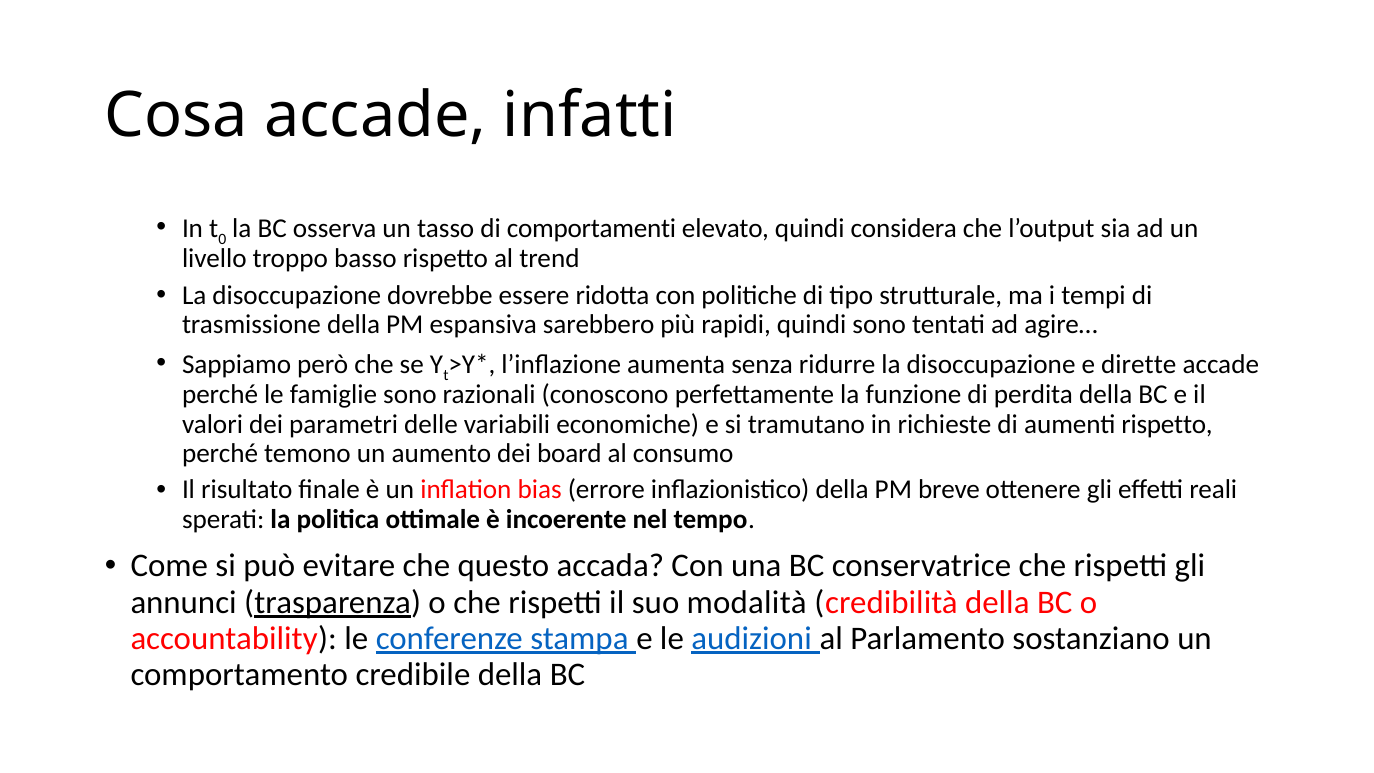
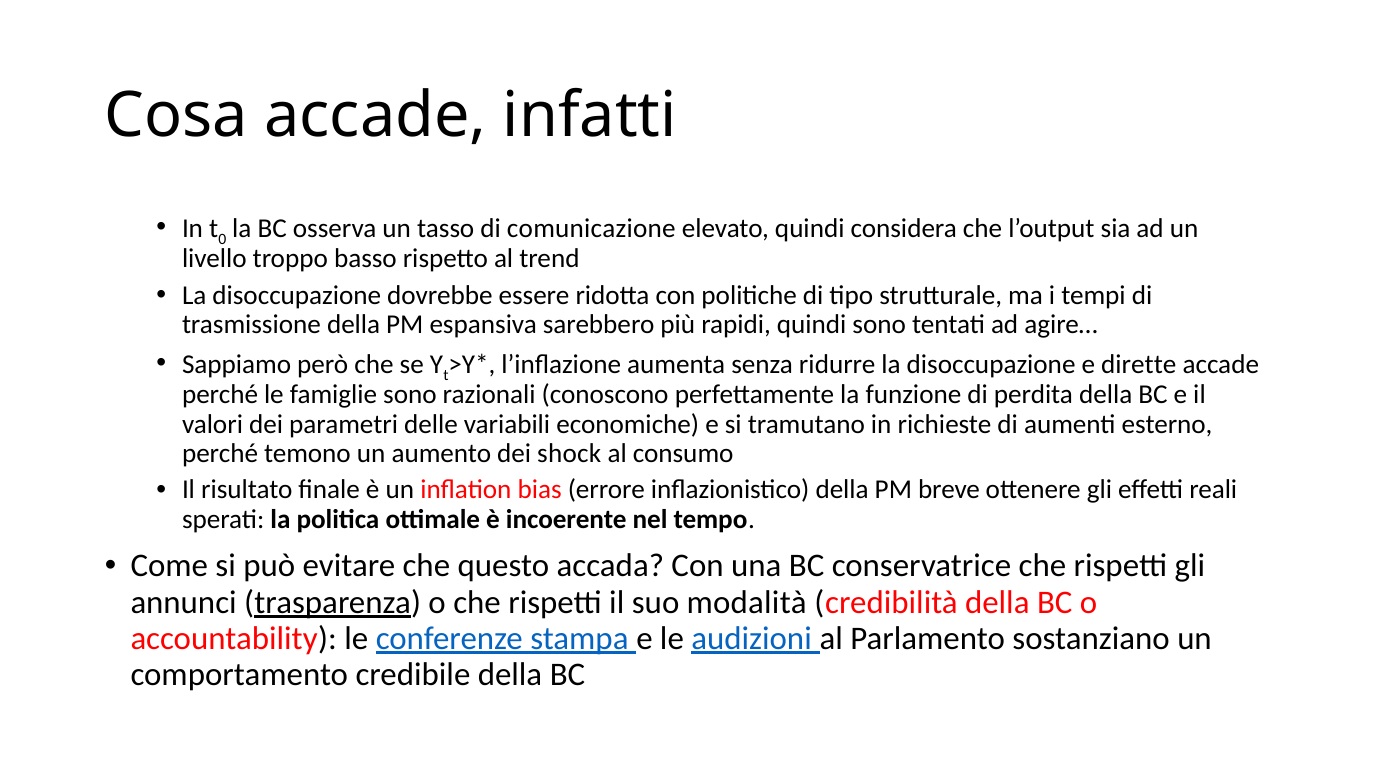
comportamenti: comportamenti -> comunicazione
aumenti rispetto: rispetto -> esterno
board: board -> shock
